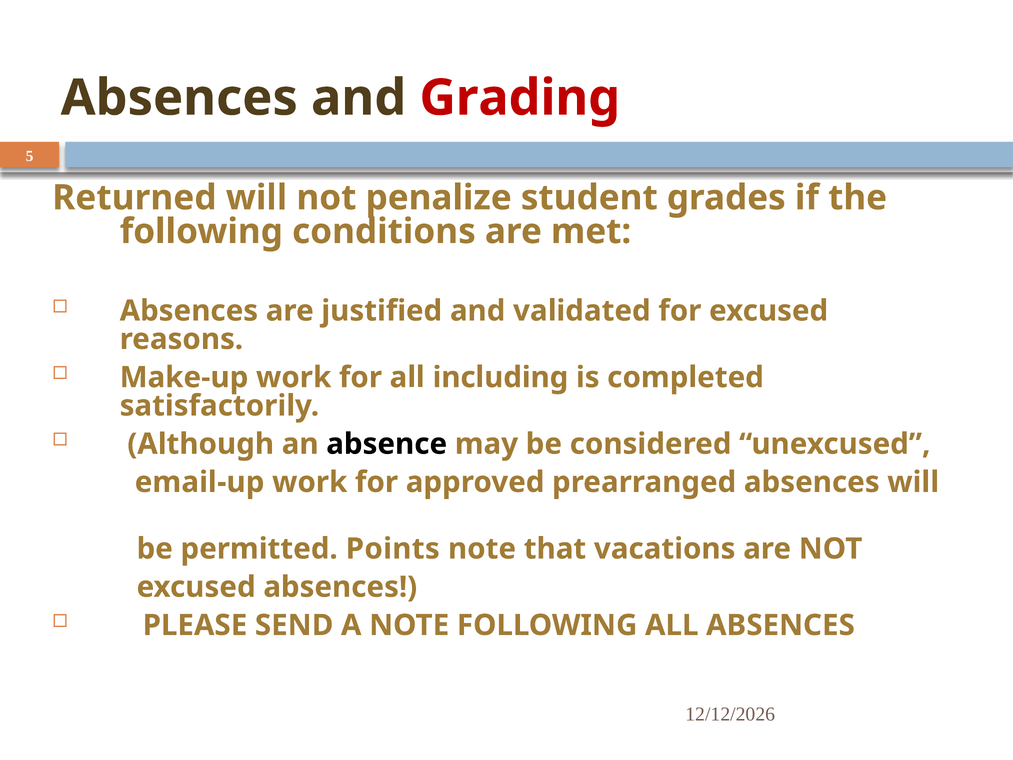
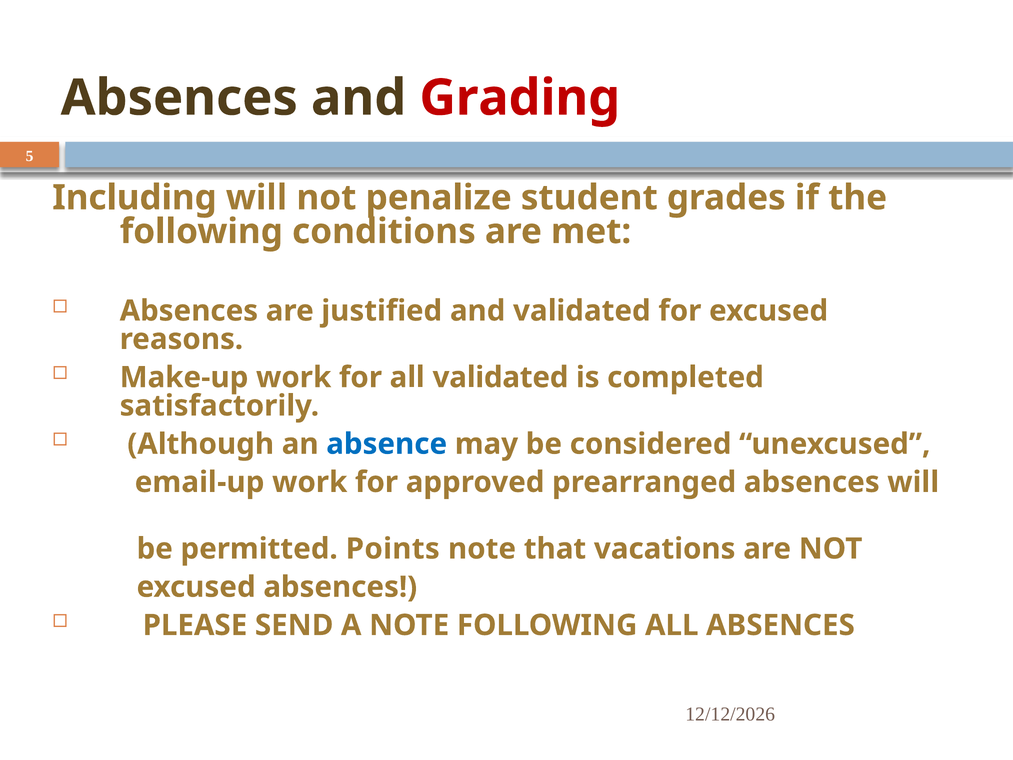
Returned: Returned -> Including
all including: including -> validated
absence colour: black -> blue
